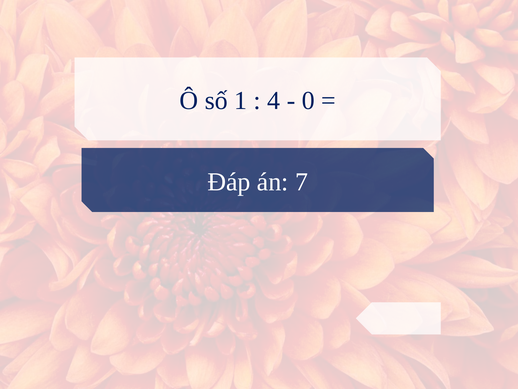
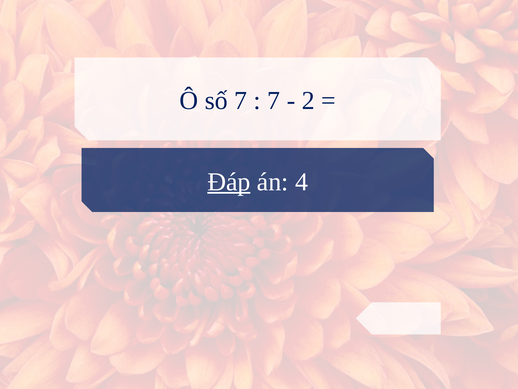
số 1: 1 -> 7
4 at (274, 101): 4 -> 7
0: 0 -> 2
Đáp underline: none -> present
7: 7 -> 4
